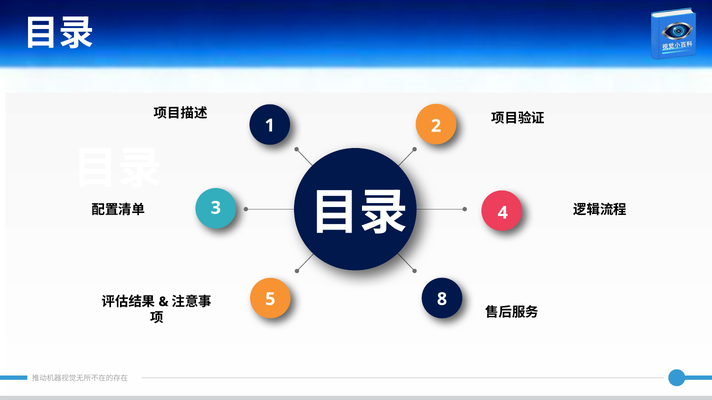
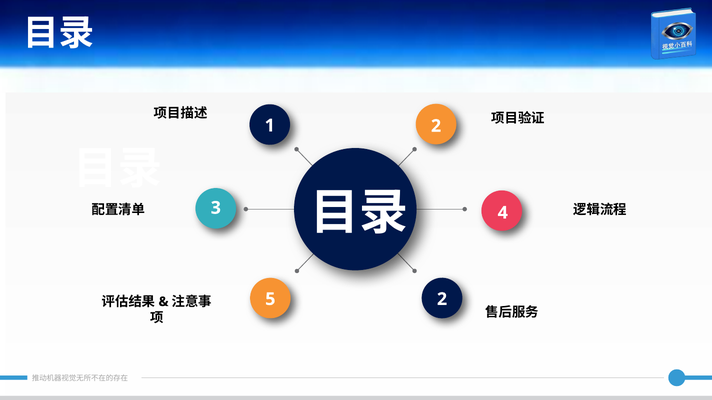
5 8: 8 -> 2
